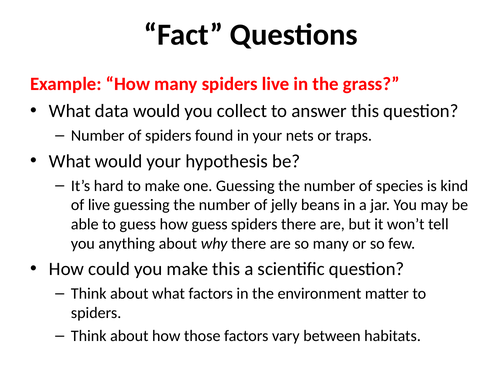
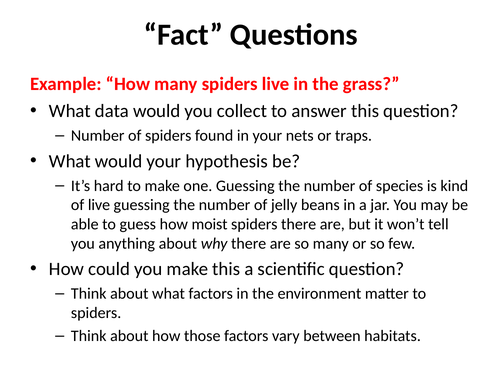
how guess: guess -> moist
